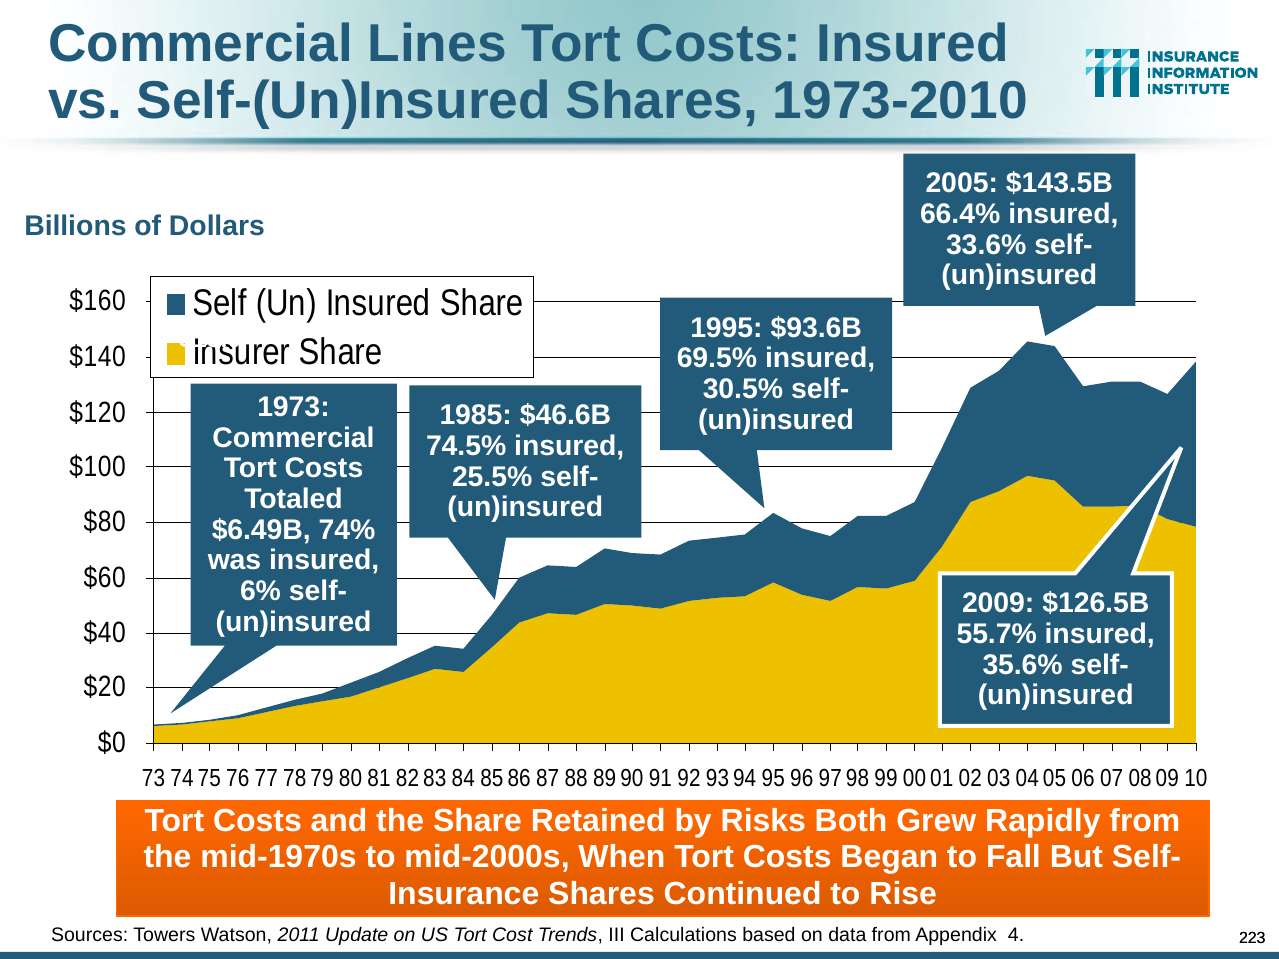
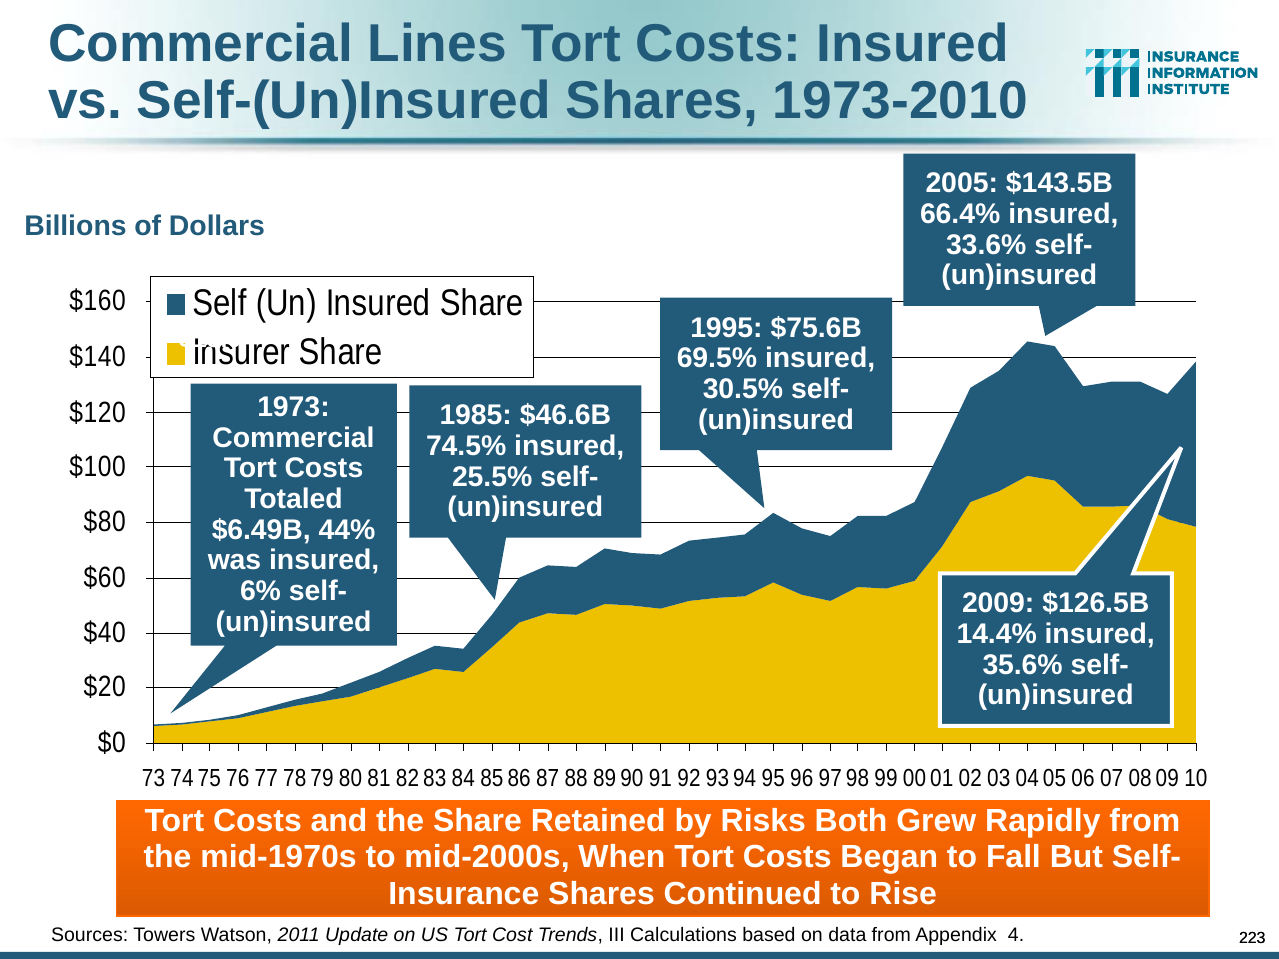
$93.6B: $93.6B -> $75.6B
74%: 74% -> 44%
55.7%: 55.7% -> 14.4%
